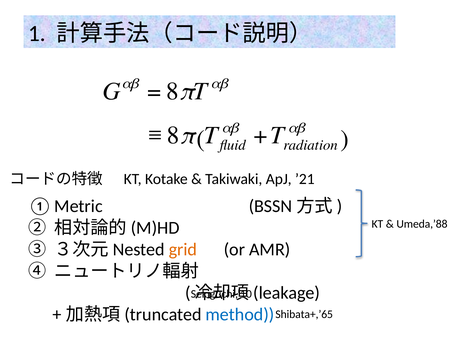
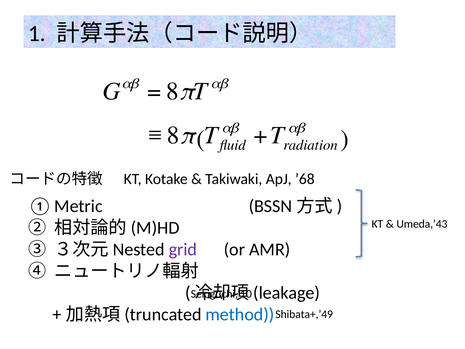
’21: ’21 -> ’68
Umeda,’88: Umeda,’88 -> Umeda,’43
grid colour: orange -> purple
Shibata+,’65: Shibata+,’65 -> Shibata+,’49
